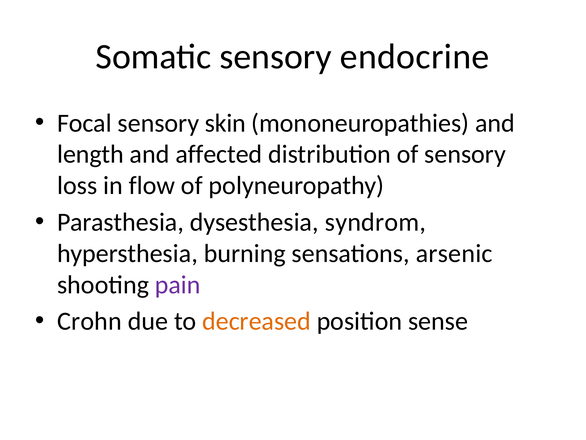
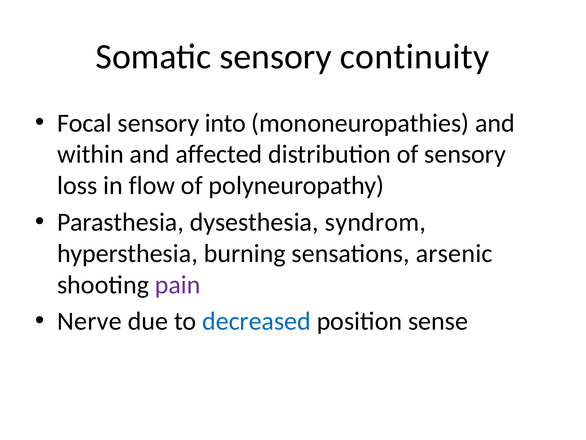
endocrine: endocrine -> continuity
skin: skin -> into
length: length -> within
Crohn: Crohn -> Nerve
decreased colour: orange -> blue
